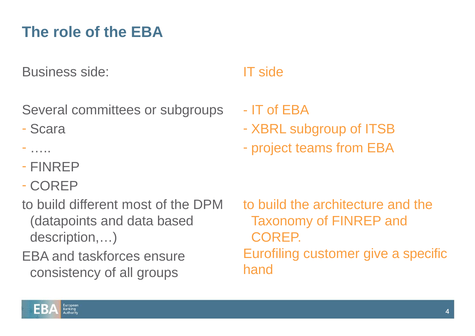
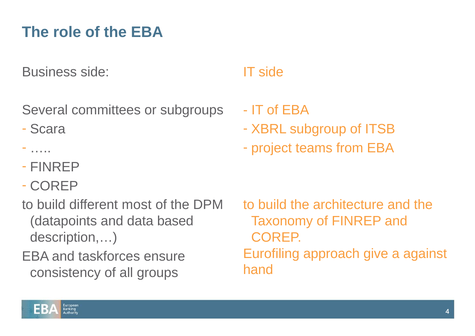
customer: customer -> approach
specific: specific -> against
